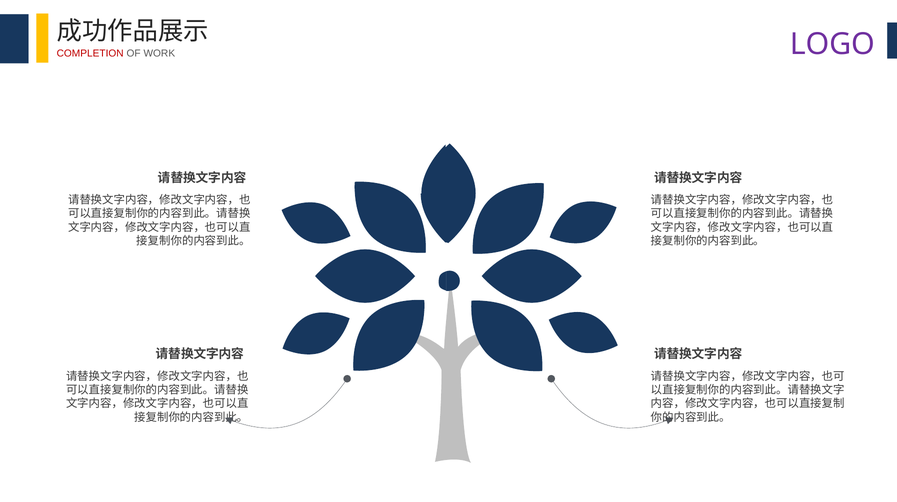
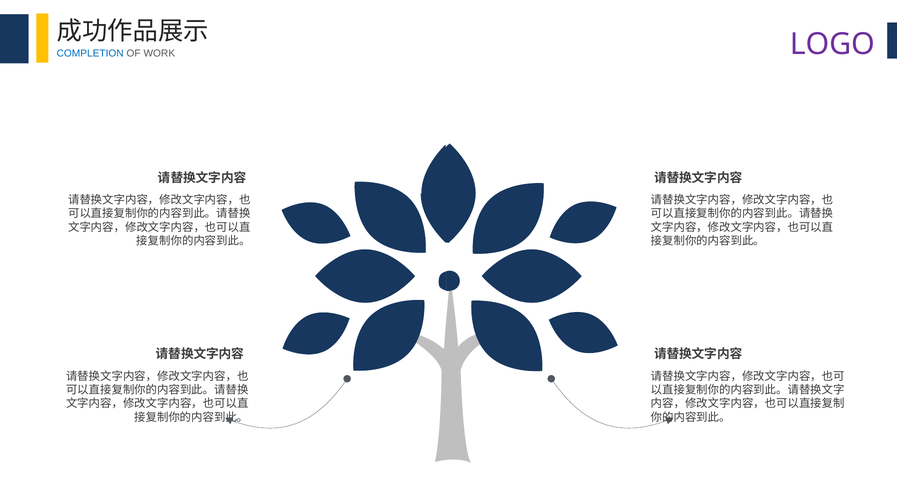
COMPLETION colour: red -> blue
